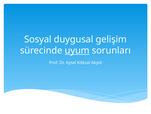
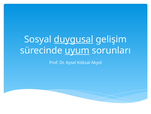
duygusal underline: none -> present
